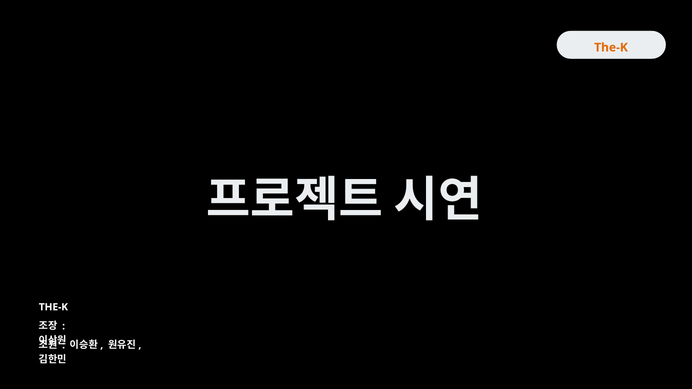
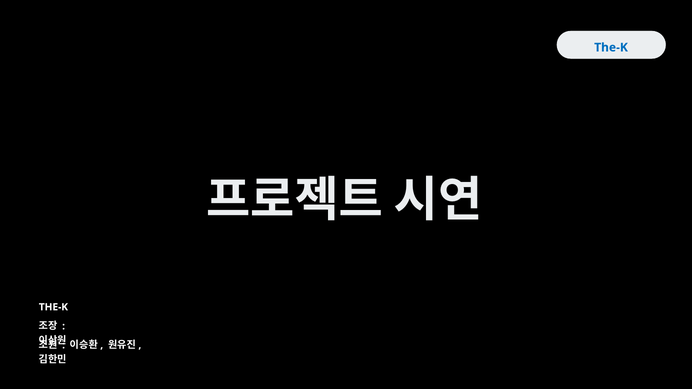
The-K at (611, 47) colour: orange -> blue
